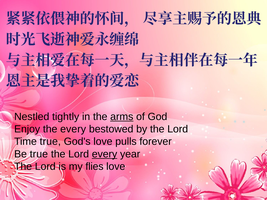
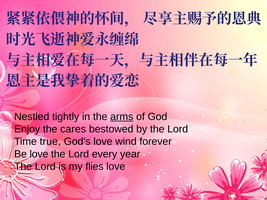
the every: every -> cares
pulls: pulls -> wind
Be true: true -> love
every at (105, 154) underline: present -> none
